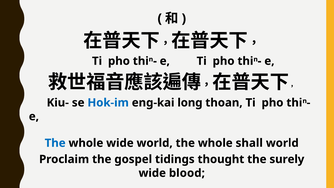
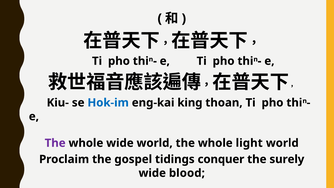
long: long -> king
The at (55, 143) colour: blue -> purple
shall: shall -> light
thought: thought -> conquer
